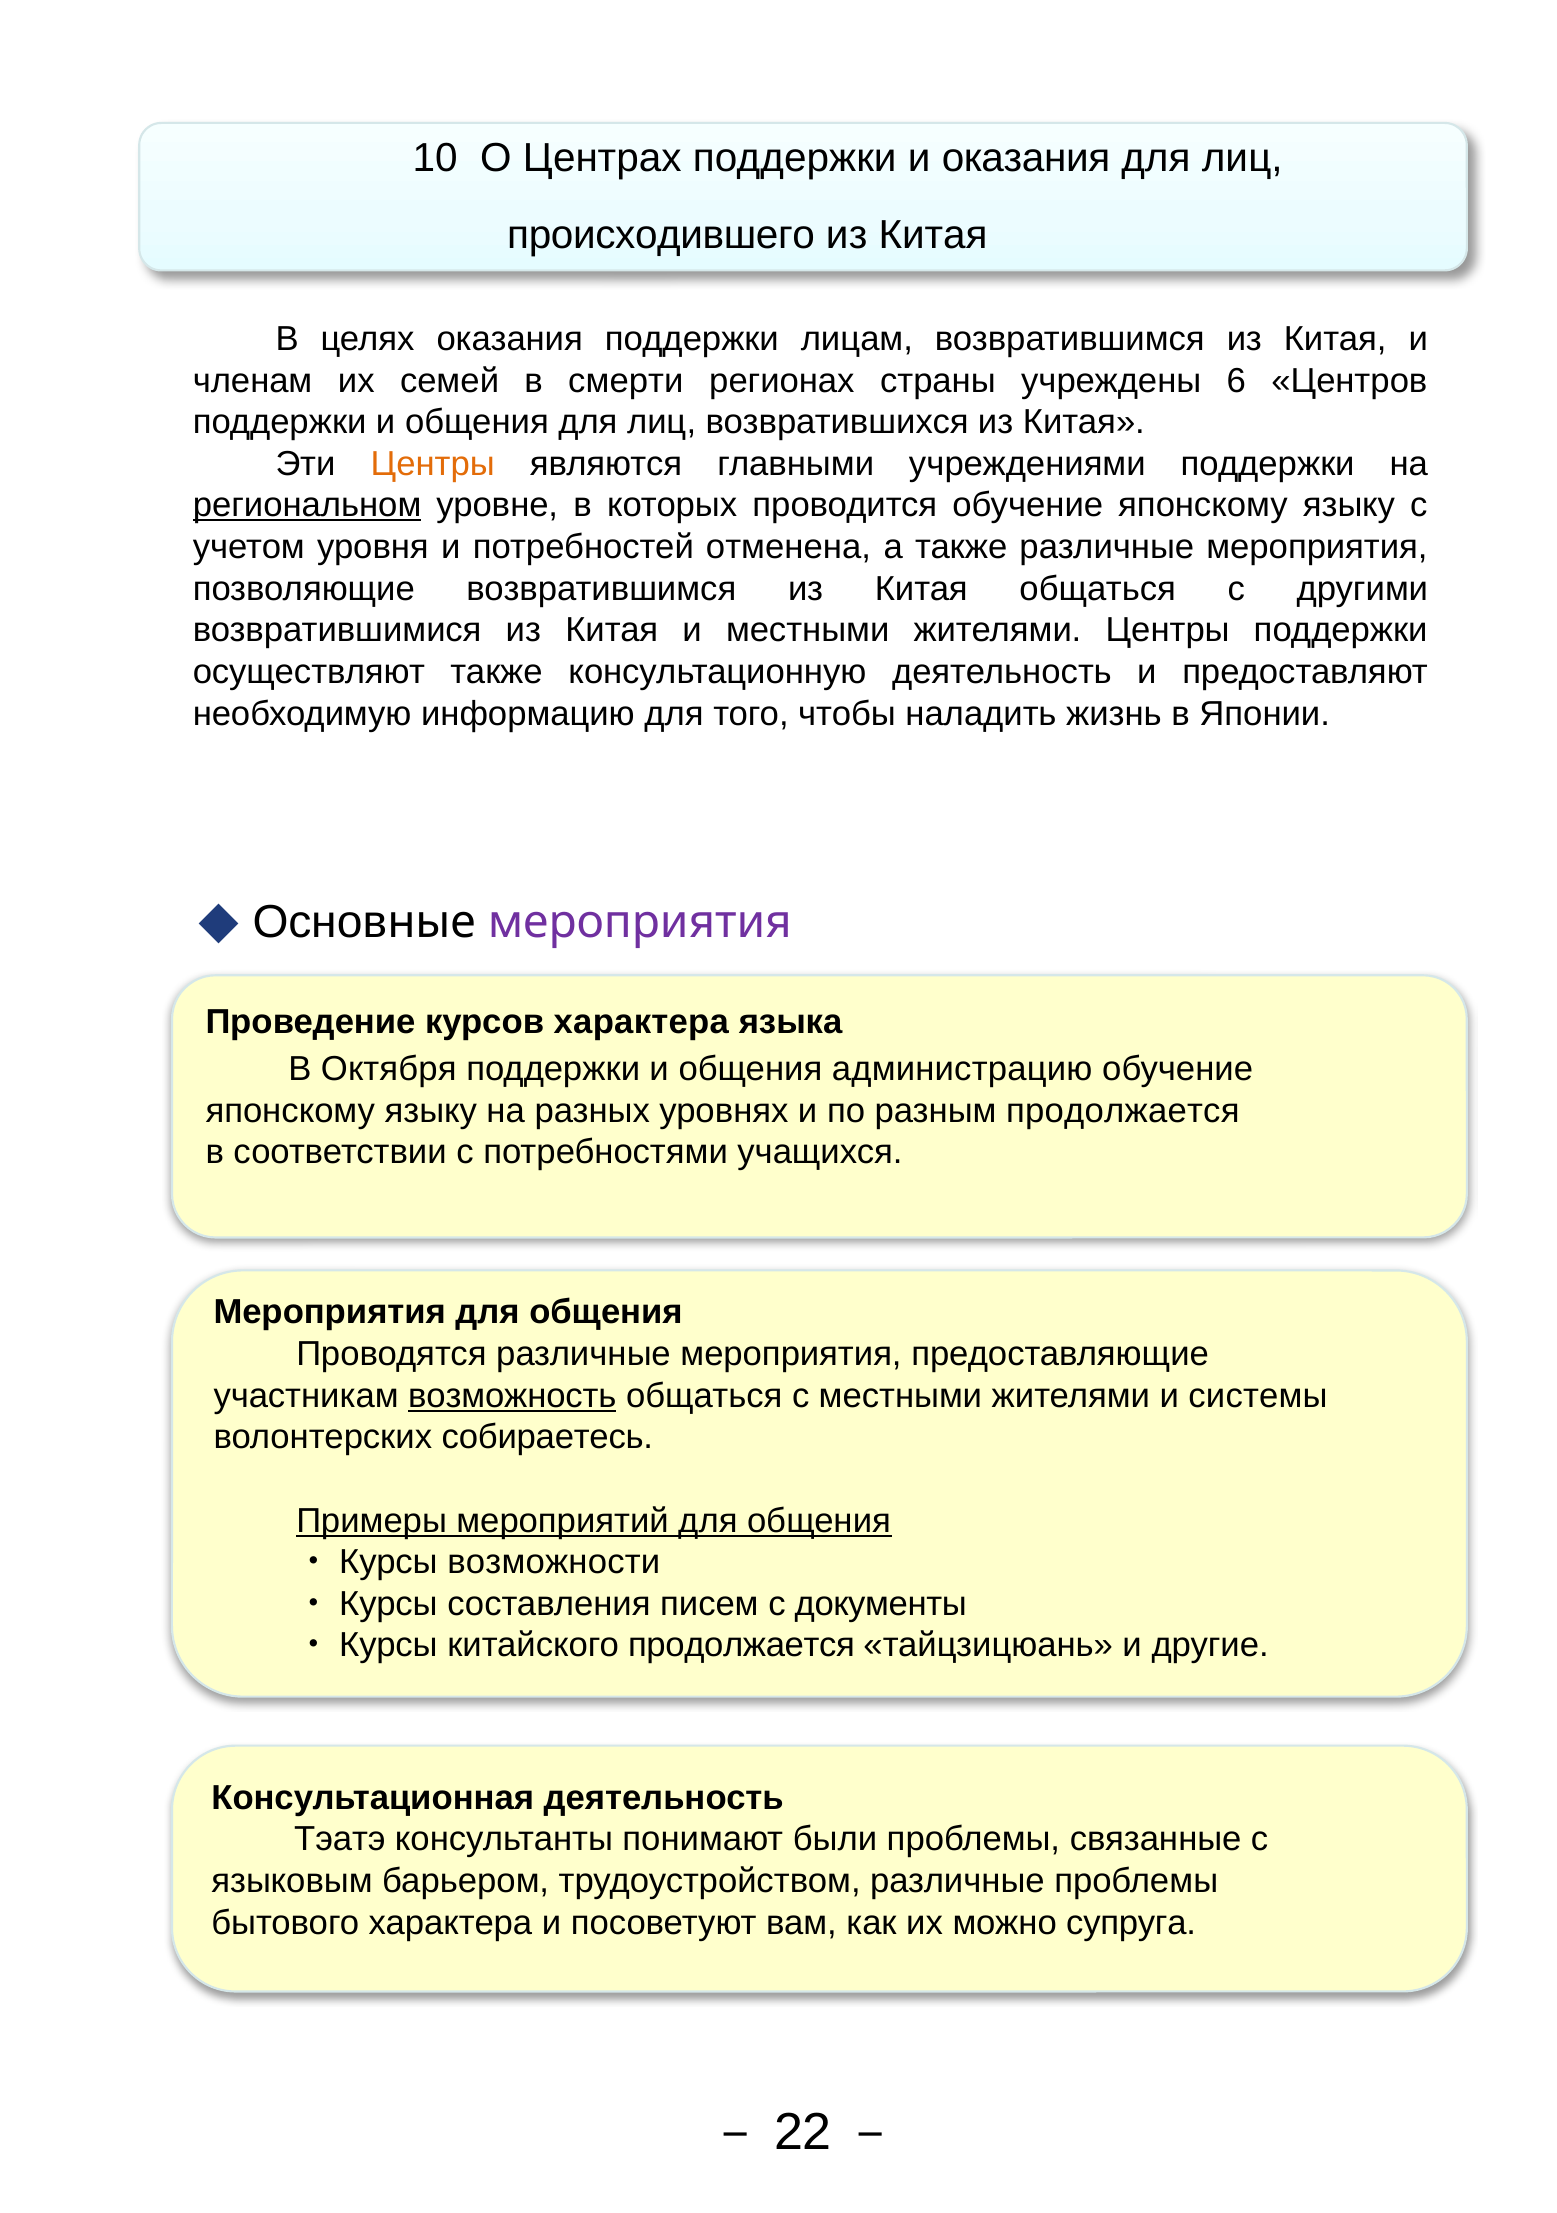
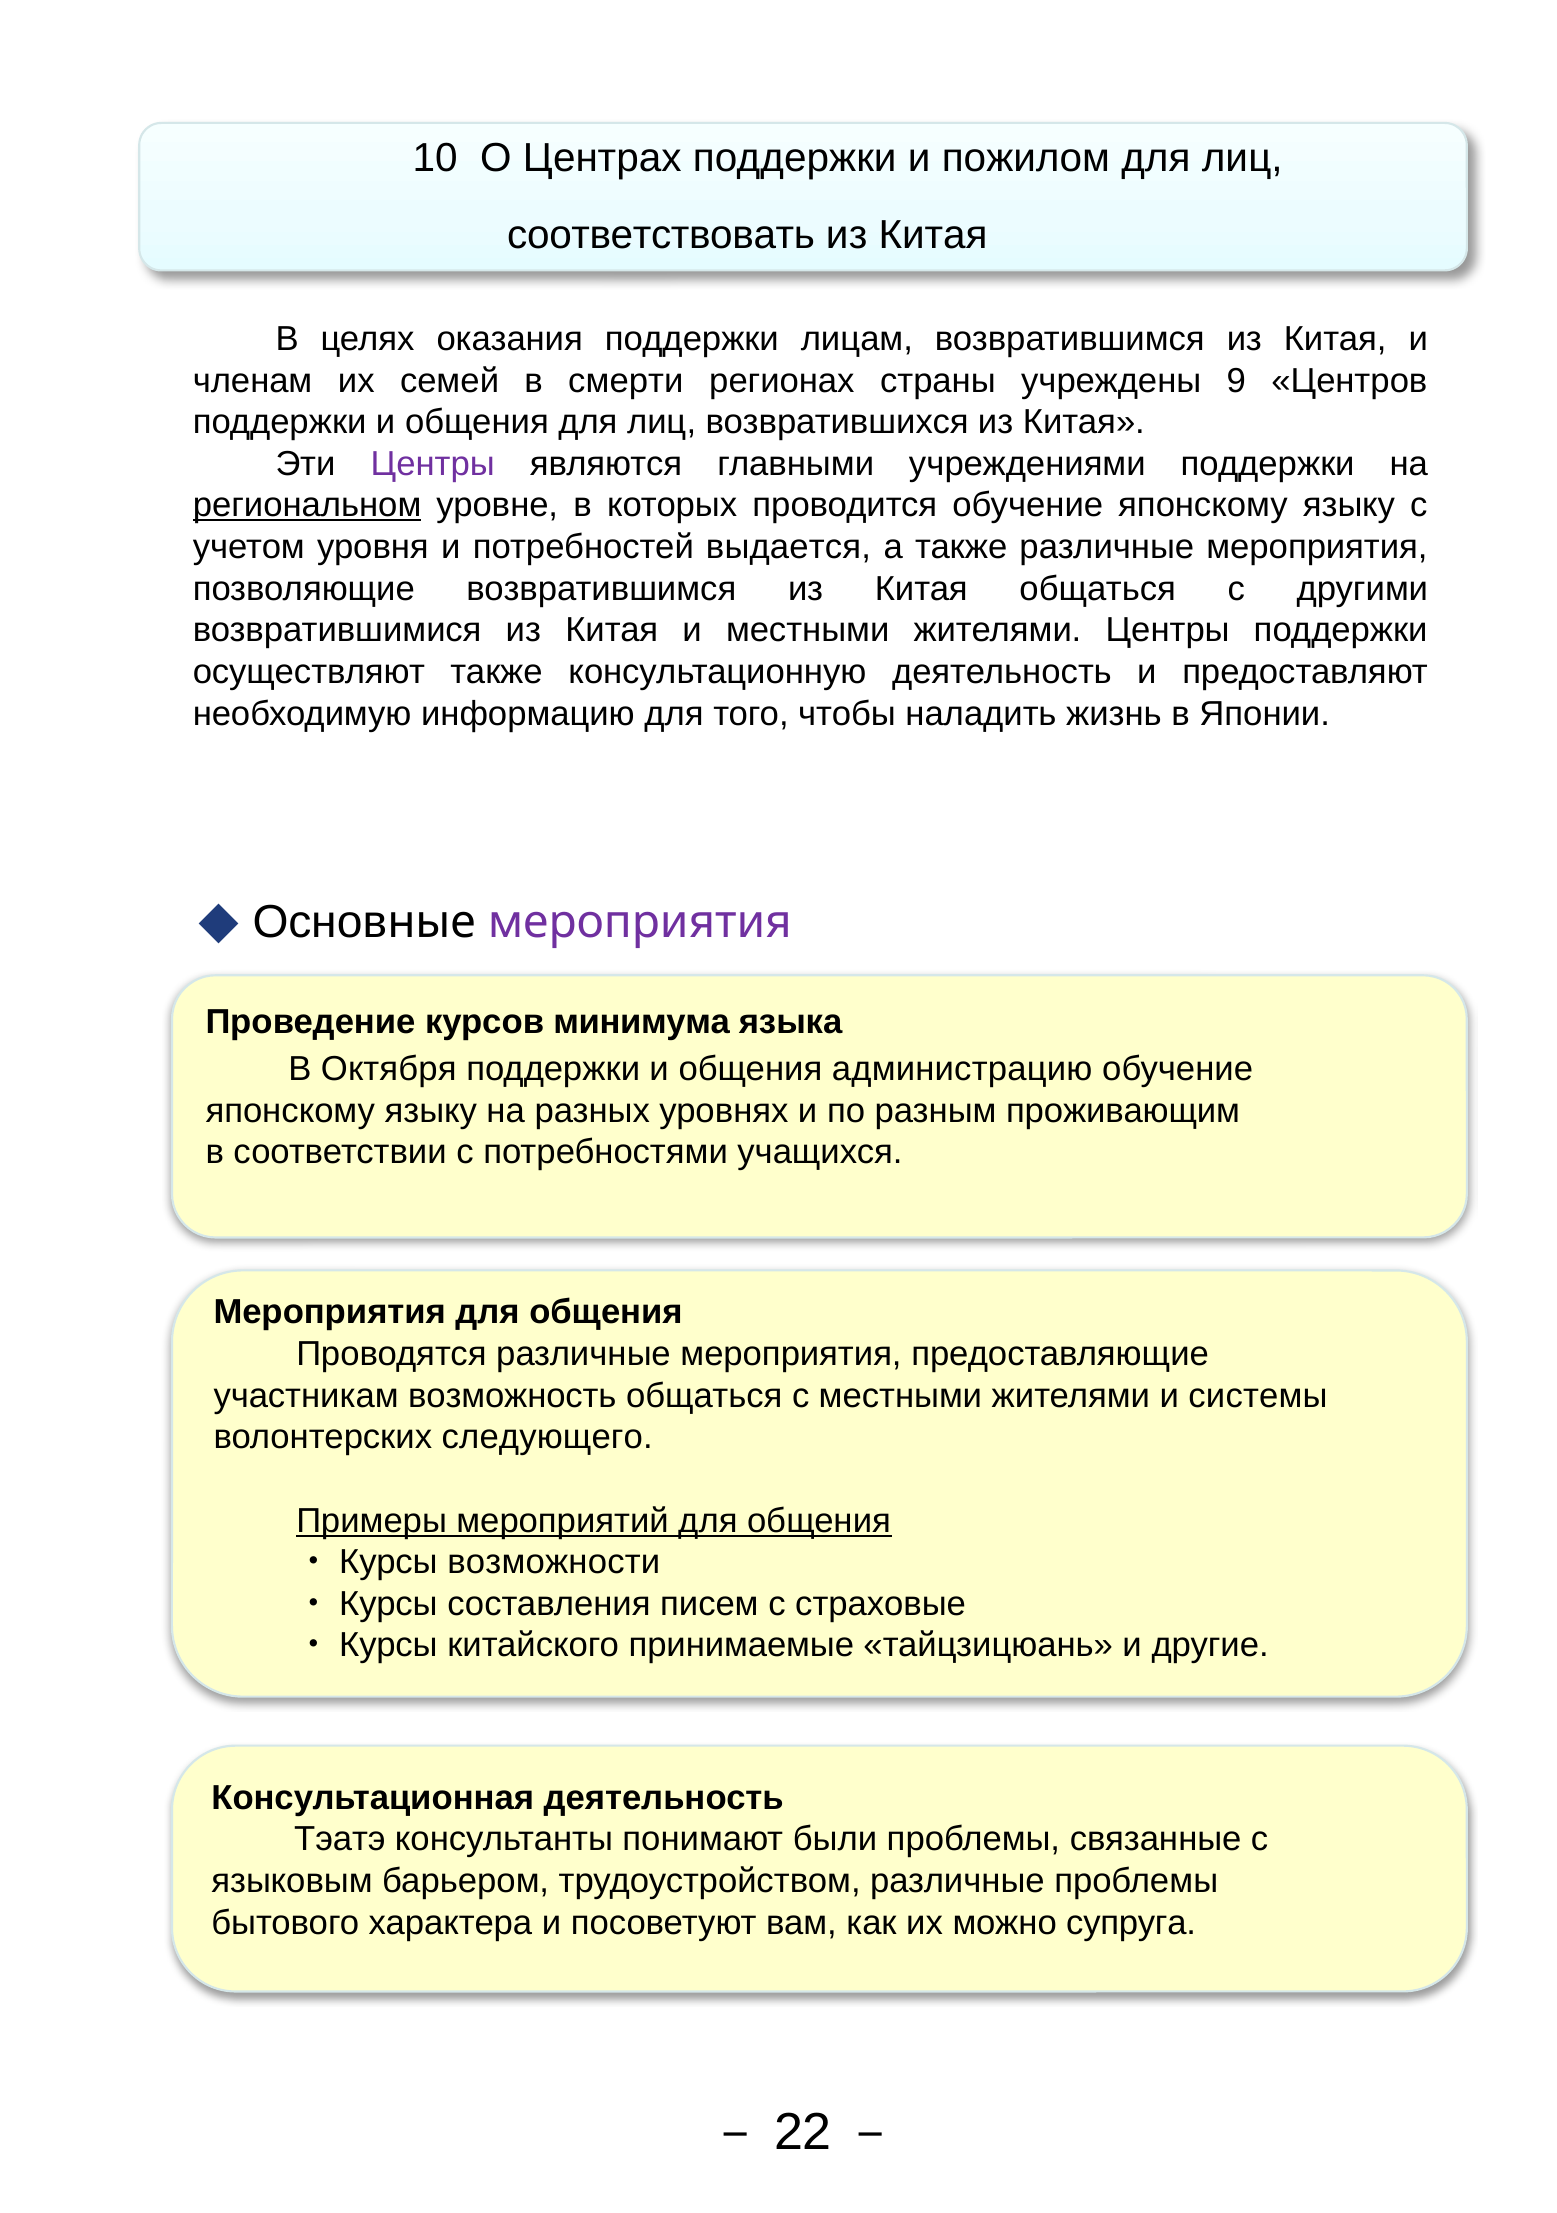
и оказания: оказания -> пожилом
происходившего: происходившего -> соответствовать
6: 6 -> 9
Центры at (433, 464) colour: orange -> purple
отменена: отменена -> выдается
курсов характера: характера -> минимума
разным продолжается: продолжается -> проживающим
возможность underline: present -> none
собираетесь: собираетесь -> следующего
документы: документы -> страховые
китайского продолжается: продолжается -> принимаемые
